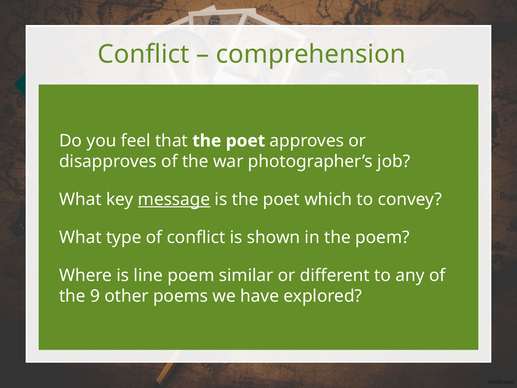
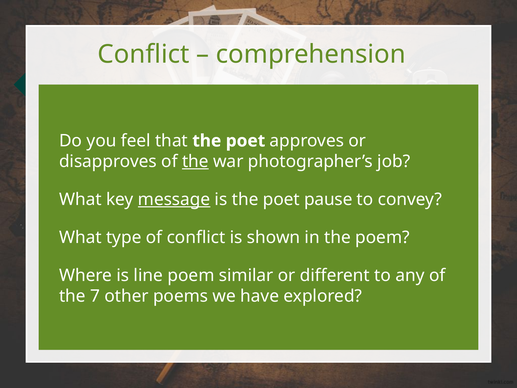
the at (195, 161) underline: none -> present
which: which -> pause
9: 9 -> 7
